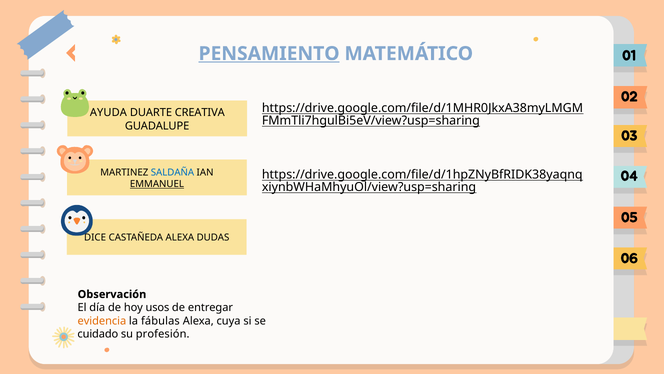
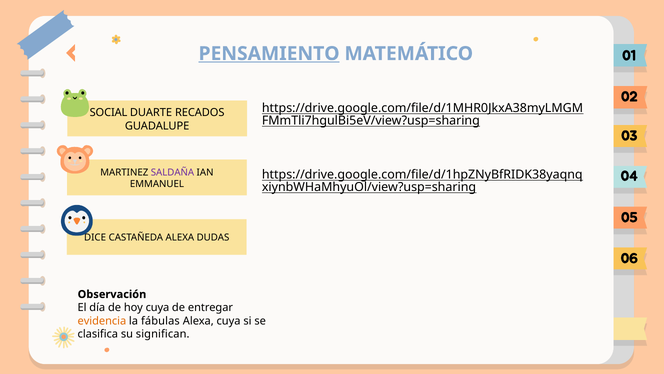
AYUDA: AYUDA -> SOCIAL
CREATIVA: CREATIVA -> RECADOS
SALDAÑA colour: blue -> purple
EMMANUEL underline: present -> none
hoy usos: usos -> cuya
cuidado: cuidado -> clasifica
profesión: profesión -> significan
